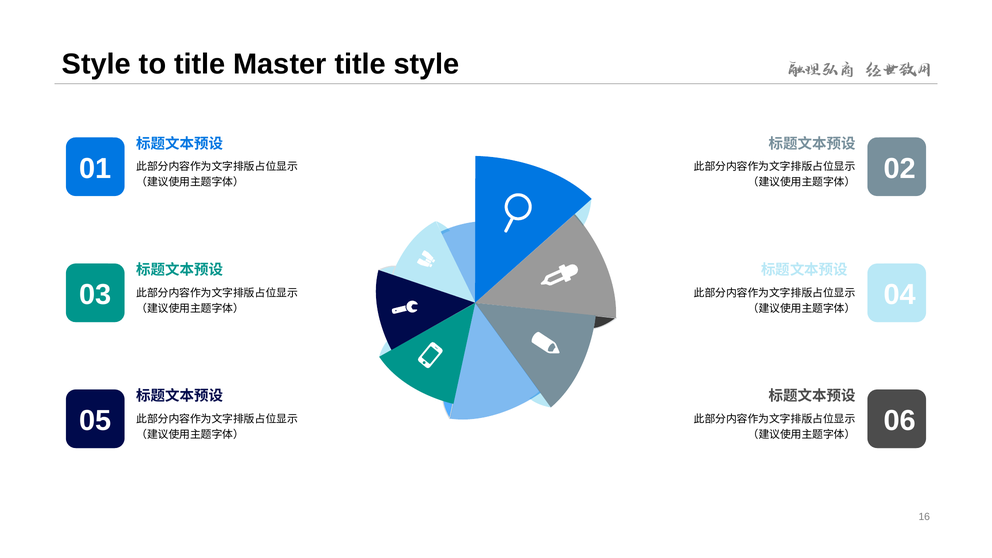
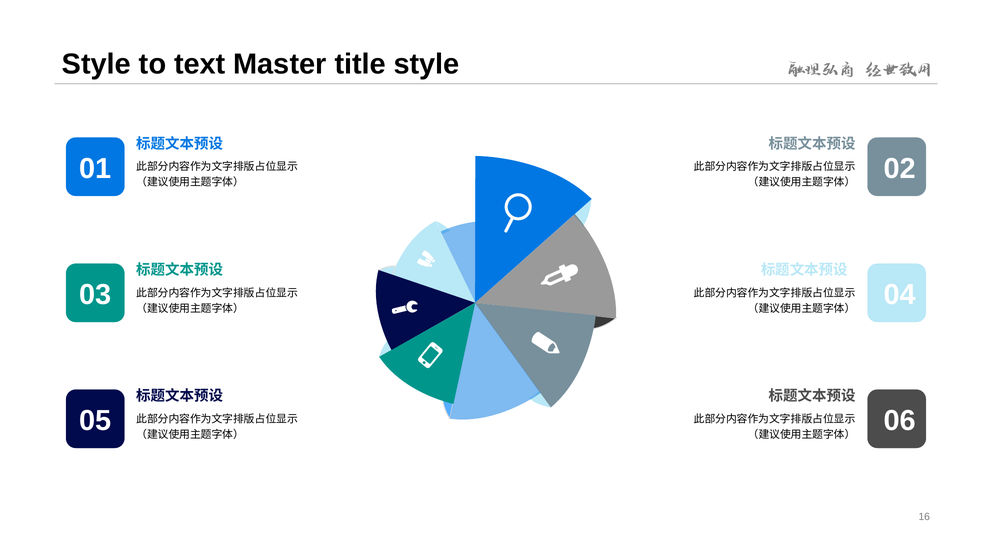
to title: title -> text
